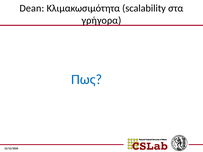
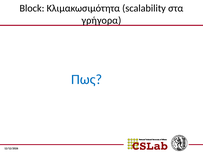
Dean: Dean -> Block
